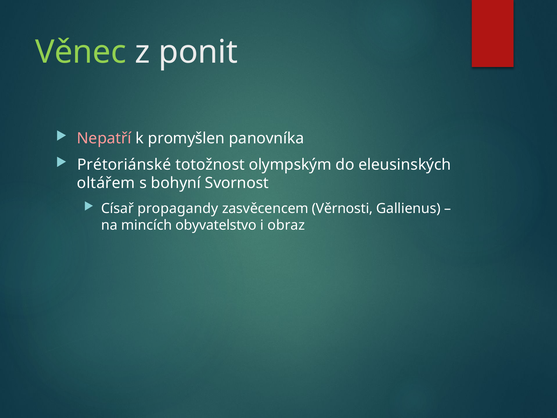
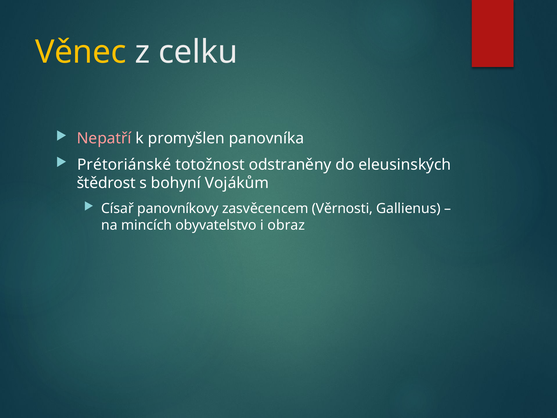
Věnec colour: light green -> yellow
ponit: ponit -> celku
olympským: olympským -> odstraněny
oltářem: oltářem -> štědrost
Svornost: Svornost -> Vojákům
propagandy: propagandy -> panovníkovy
